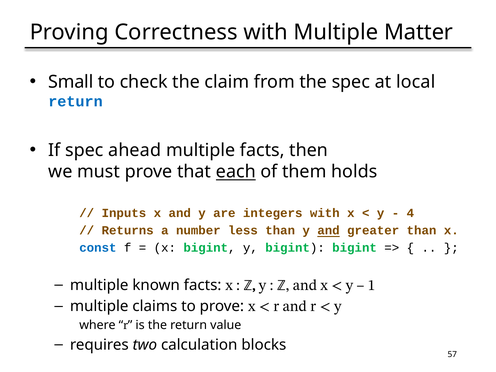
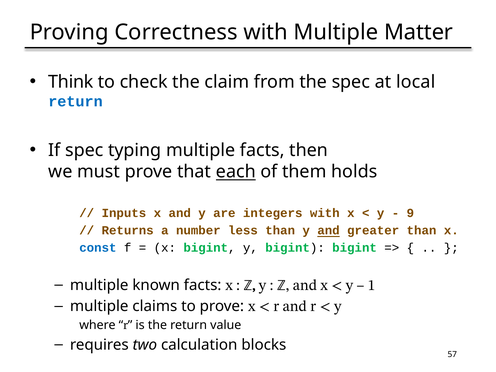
Small: Small -> Think
ahead: ahead -> typing
4: 4 -> 9
